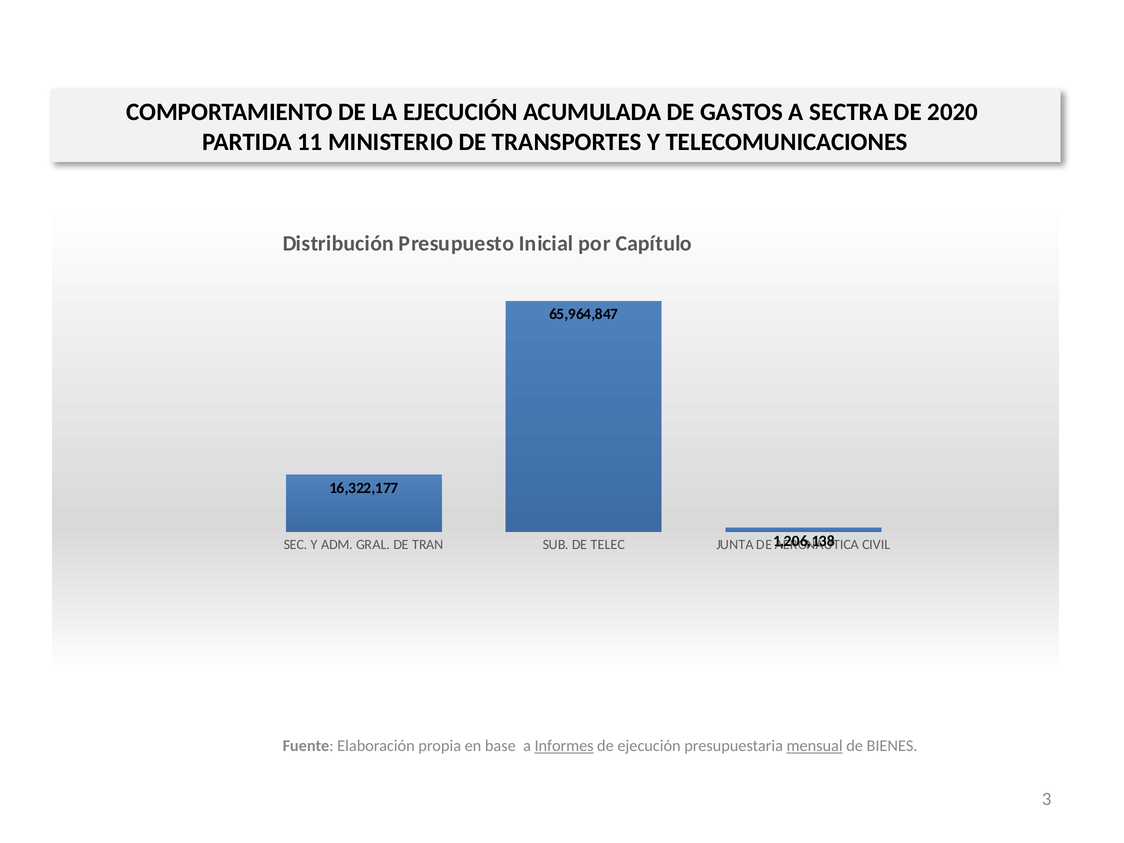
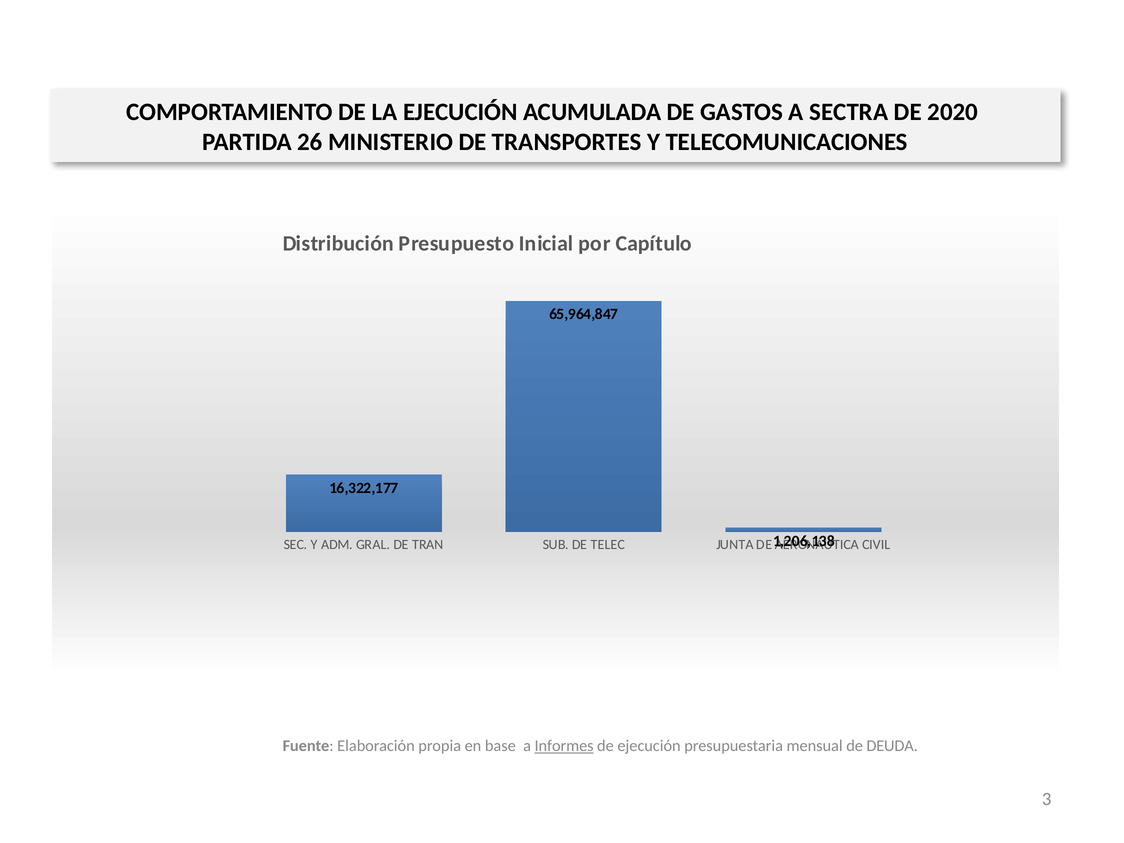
11: 11 -> 26
mensual underline: present -> none
BIENES: BIENES -> DEUDA
